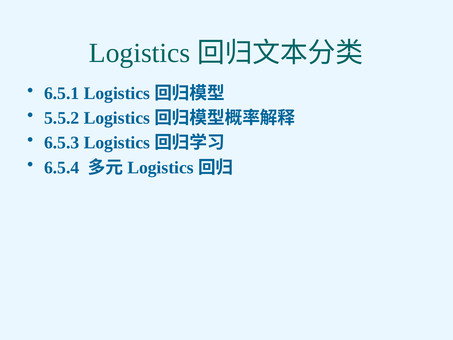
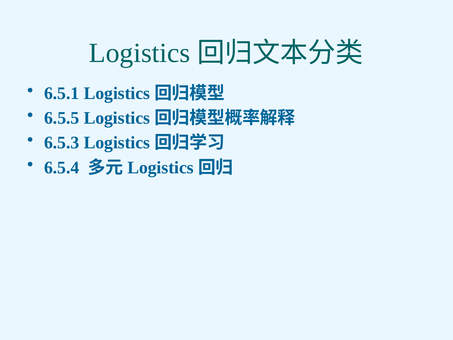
5.5.2: 5.5.2 -> 6.5.5
